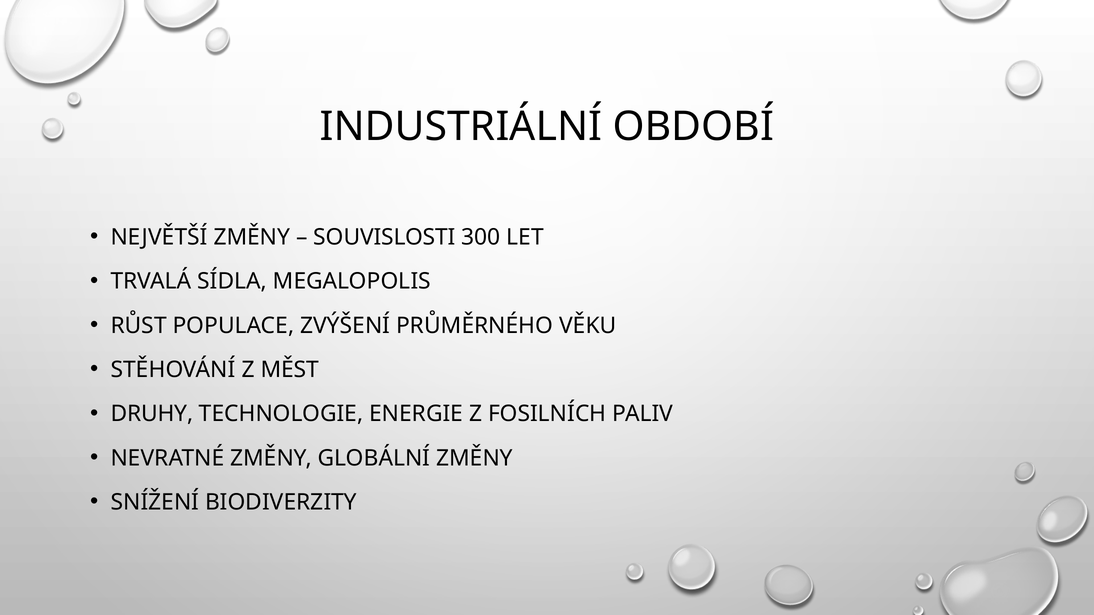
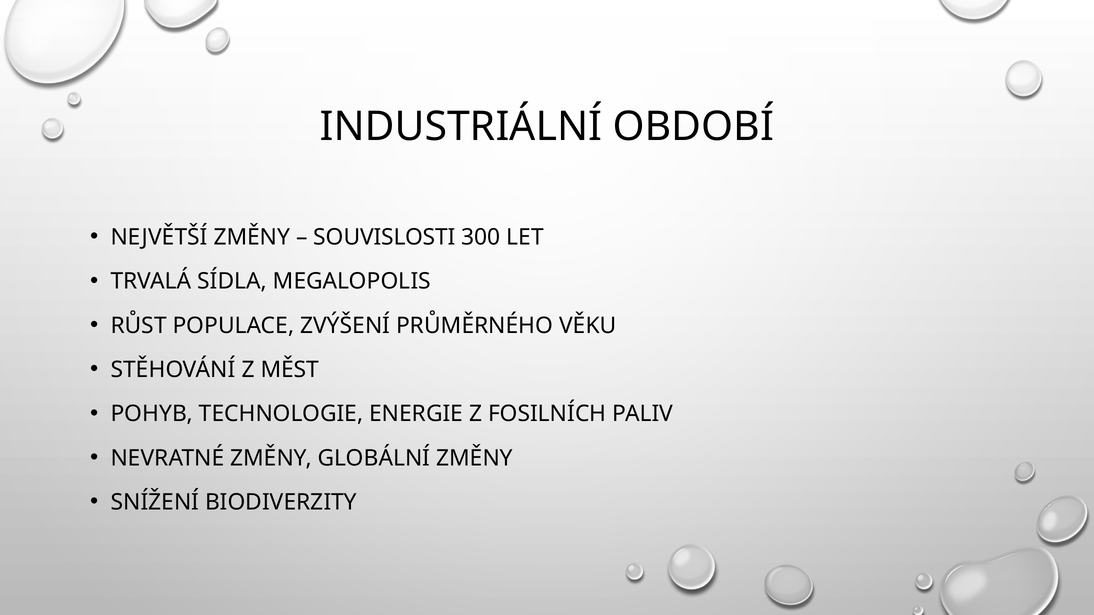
DRUHY: DRUHY -> POHYB
